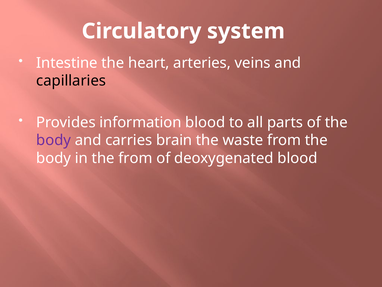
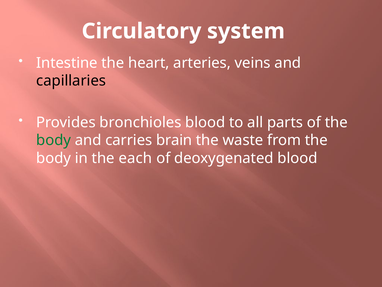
information: information -> bronchioles
body at (54, 140) colour: purple -> green
the from: from -> each
